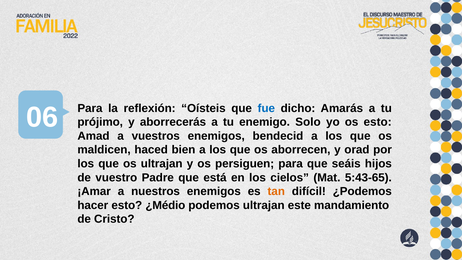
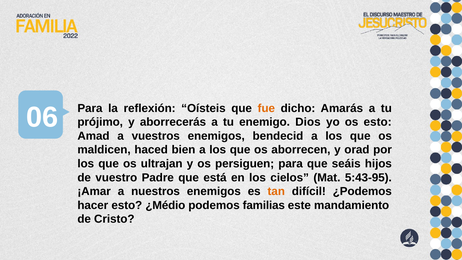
fue colour: blue -> orange
Solo: Solo -> Dios
5:43-65: 5:43-65 -> 5:43-95
podemos ultrajan: ultrajan -> familias
